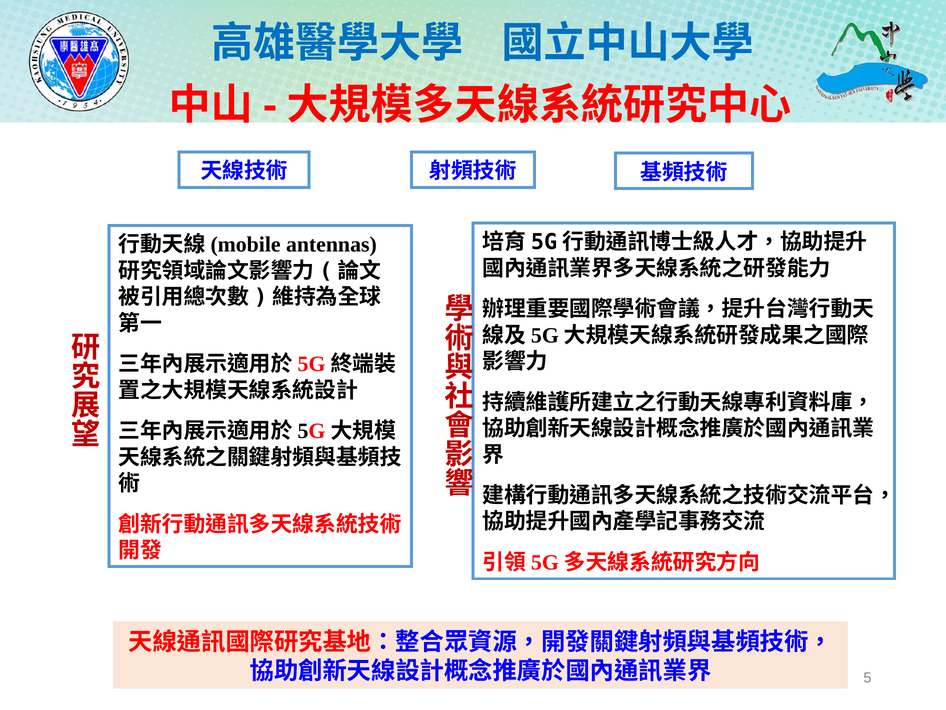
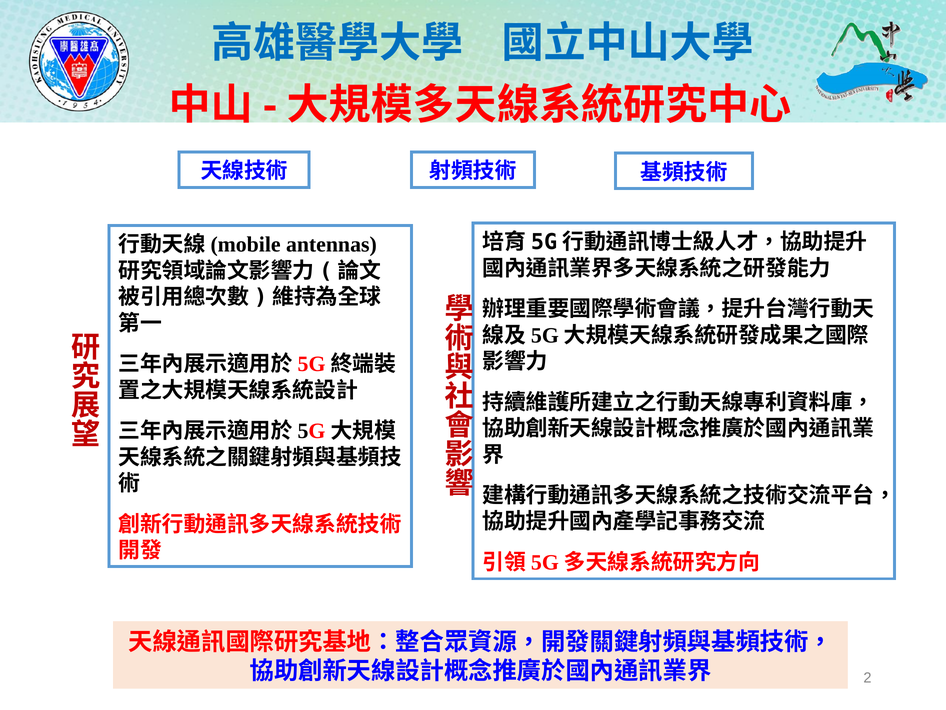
5: 5 -> 2
